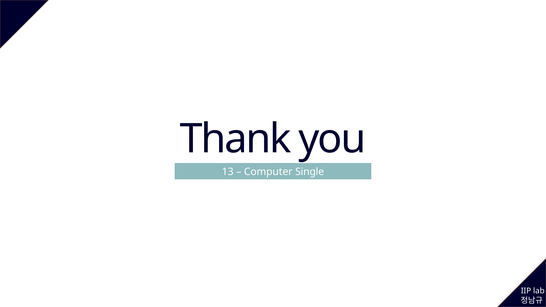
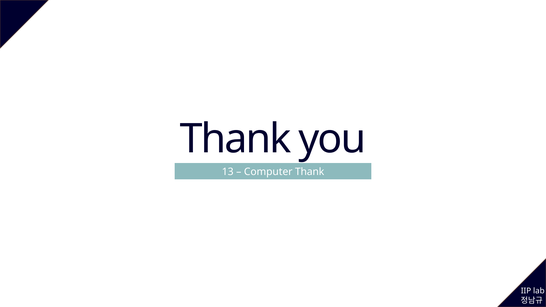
Computer Single: Single -> Thank
